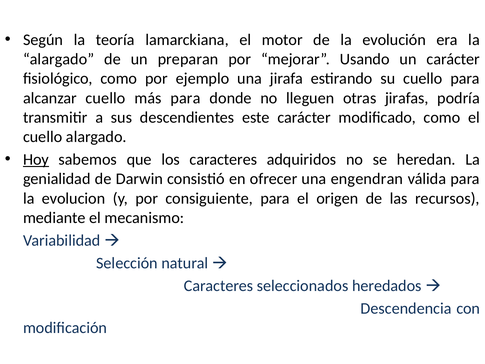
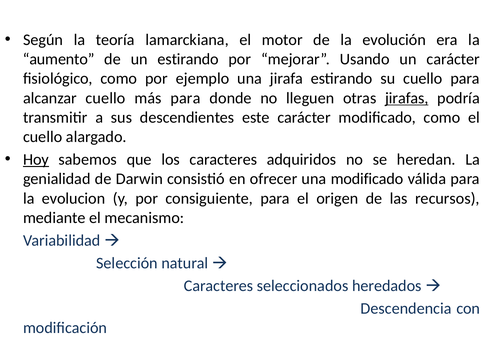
alargado at (59, 59): alargado -> aumento
un preparan: preparan -> estirando
jirafas underline: none -> present
una engendran: engendran -> modificado
